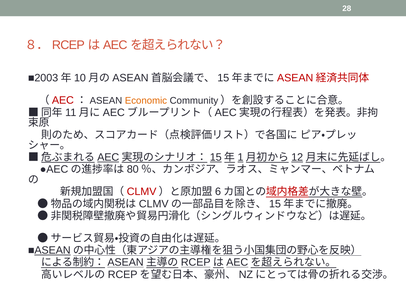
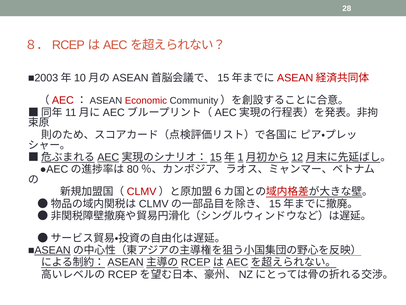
Economic colour: orange -> red
